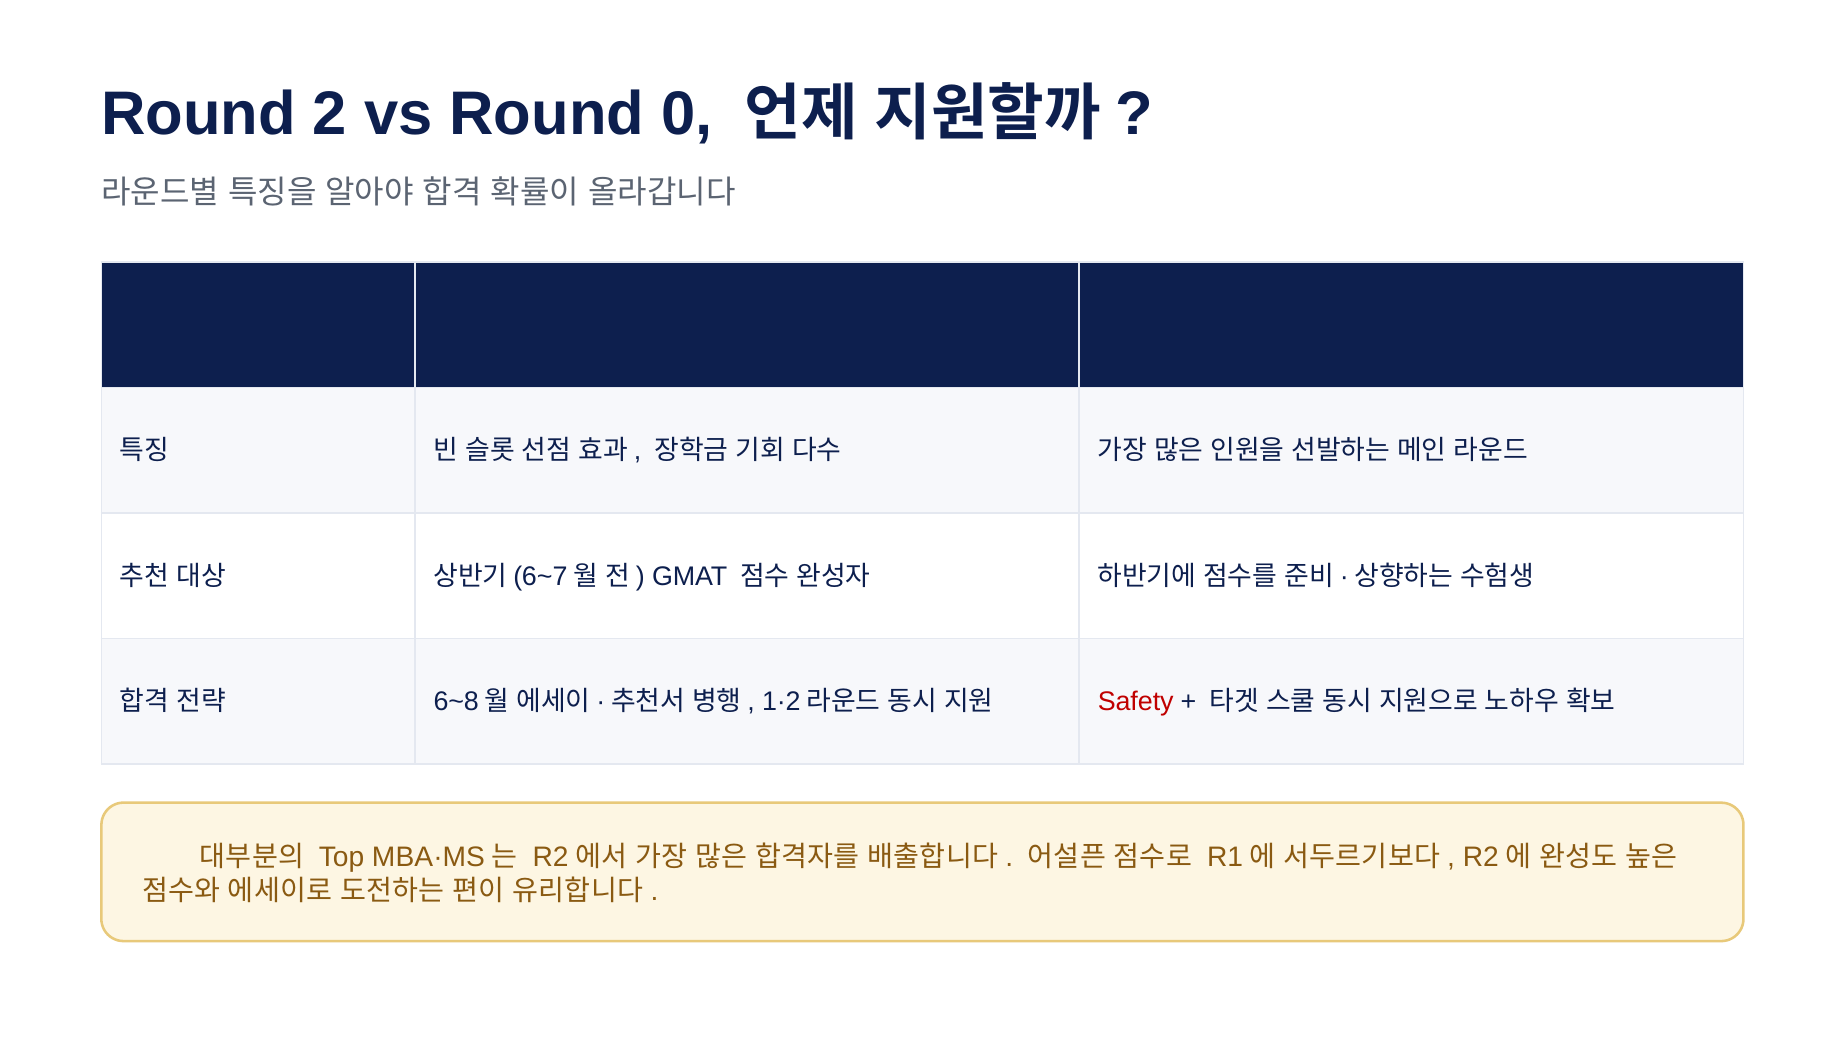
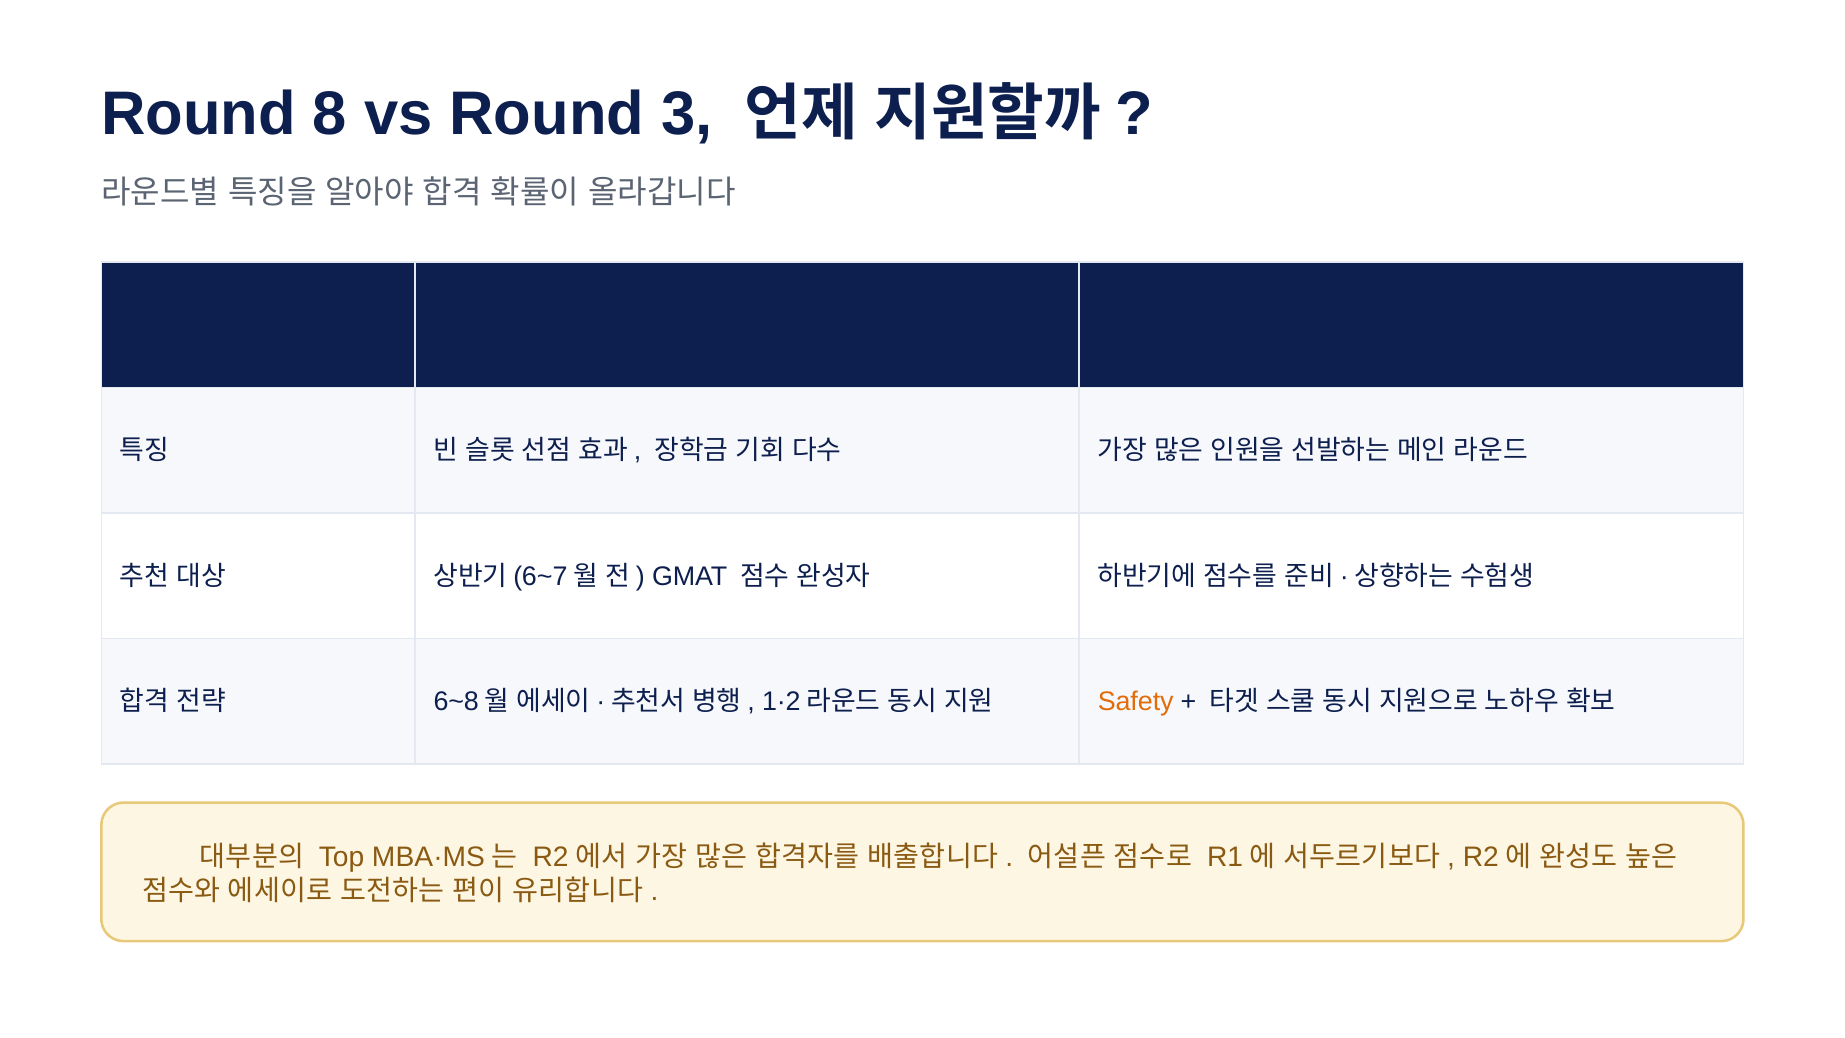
2 at (330, 114): 2 -> 8
0: 0 -> 3
Safety colour: red -> orange
